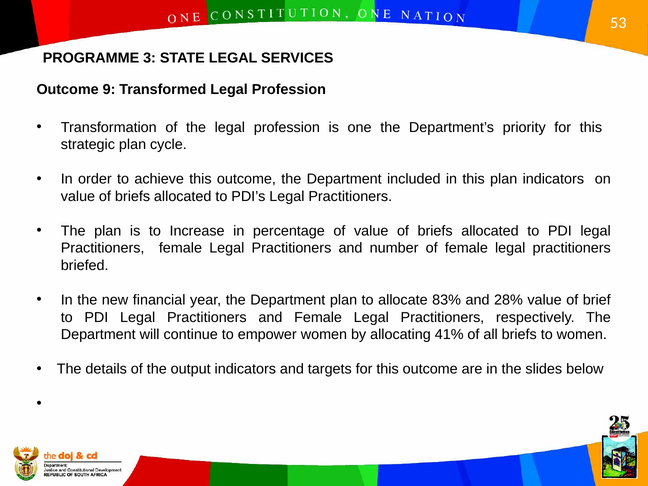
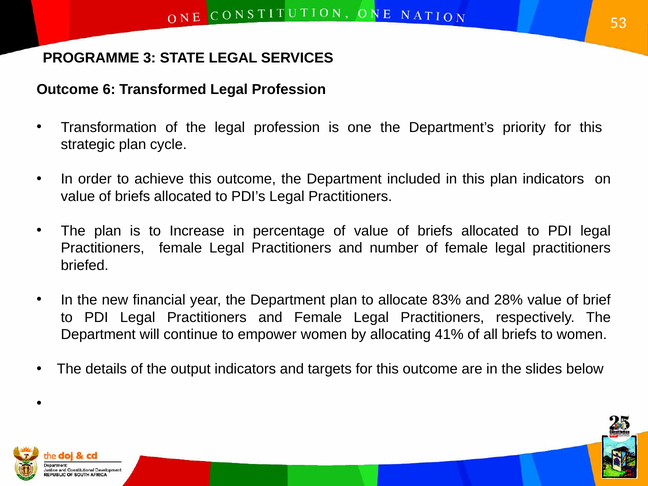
9: 9 -> 6
